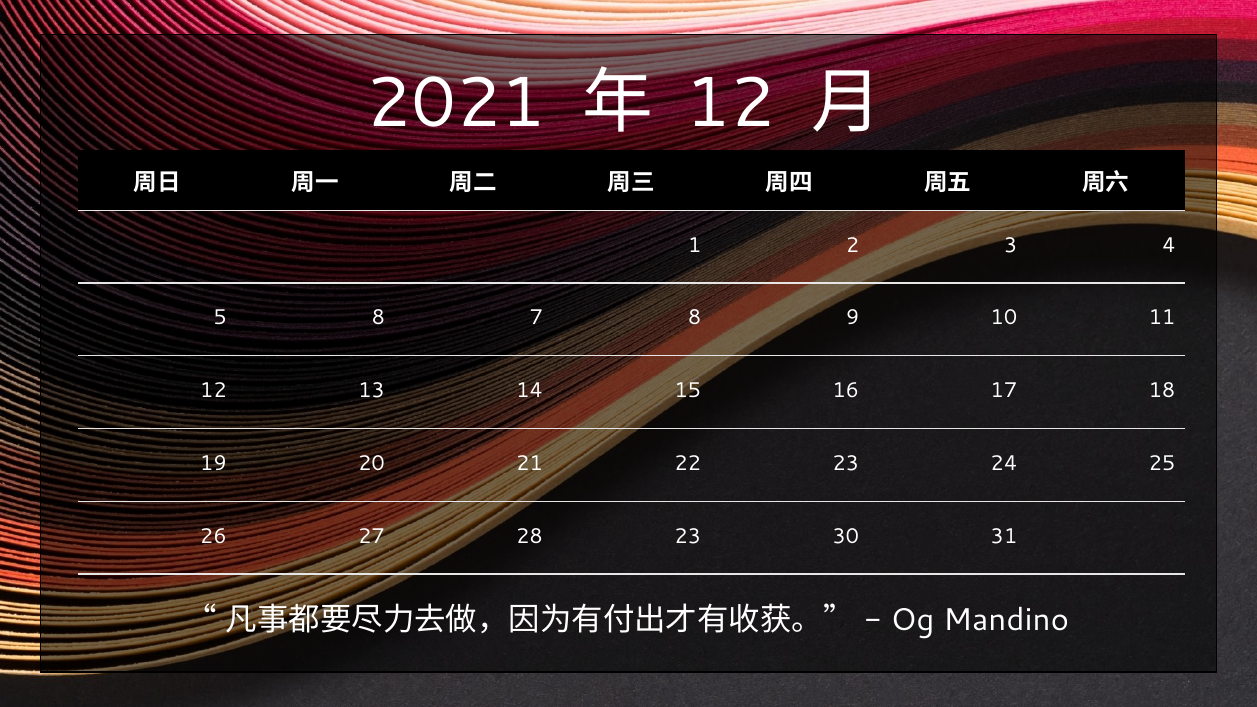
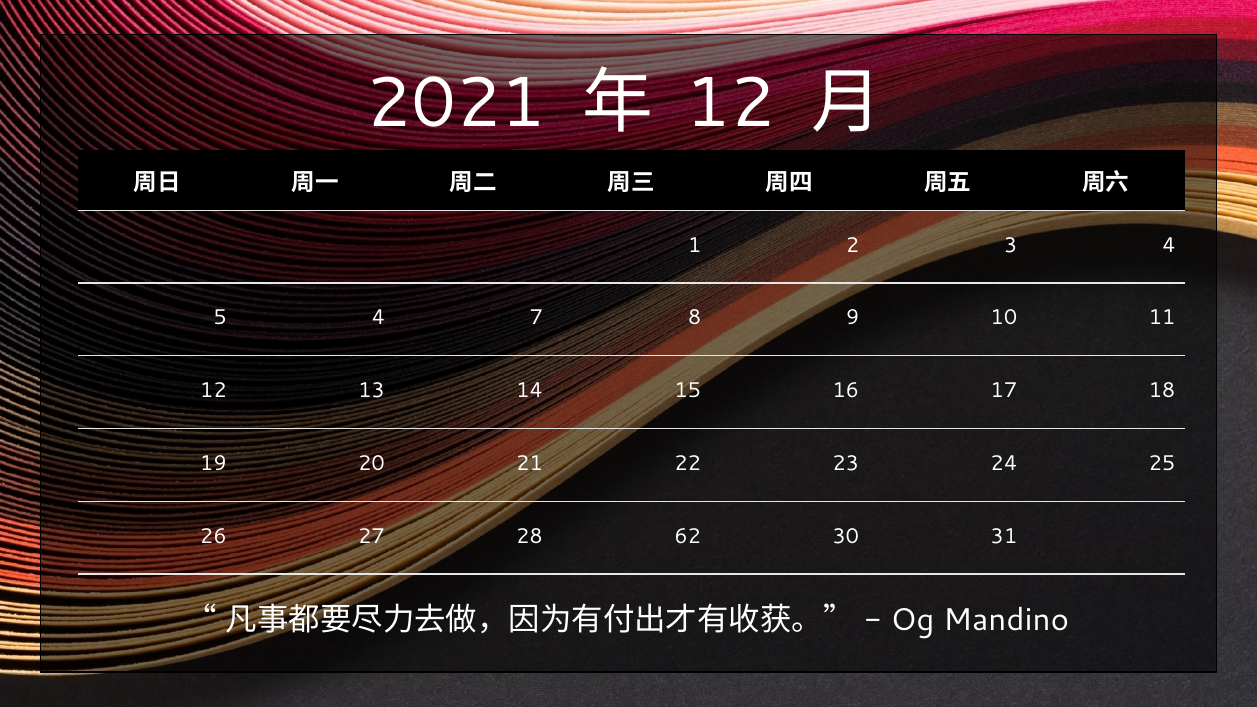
5 8: 8 -> 4
28 23: 23 -> 62
